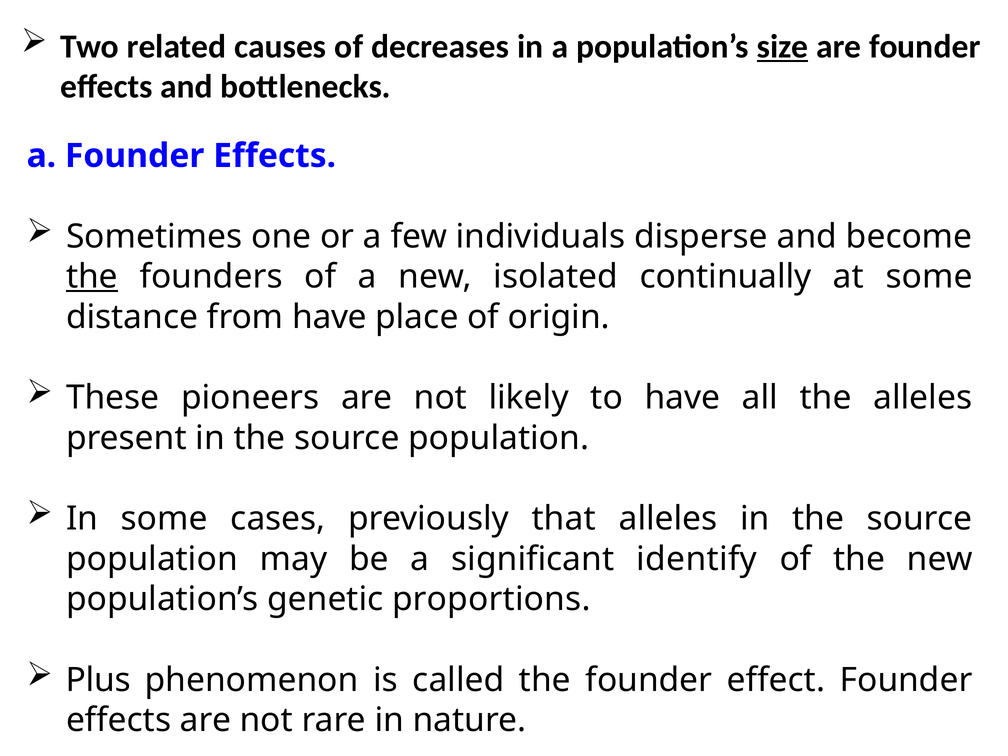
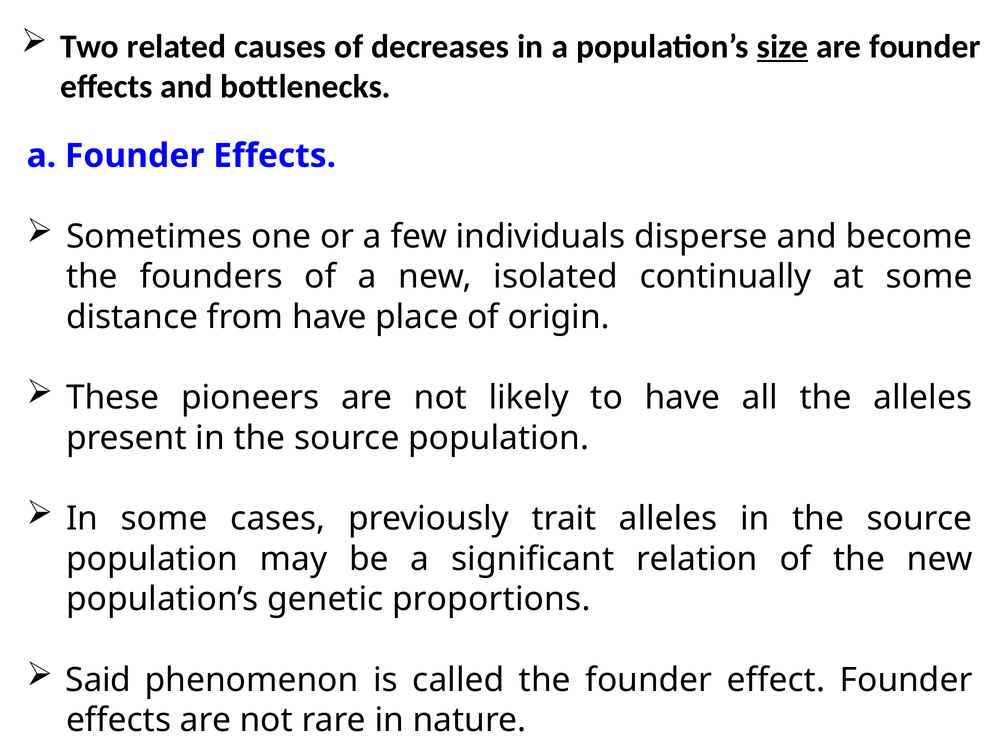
the at (92, 277) underline: present -> none
that: that -> trait
identify: identify -> relation
Plus: Plus -> Said
